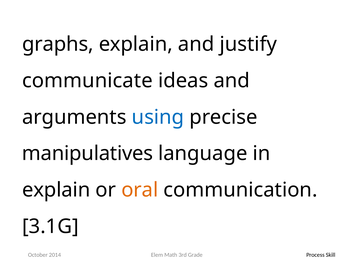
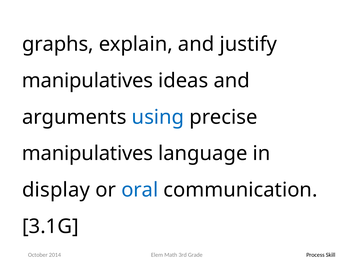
communicate at (87, 81): communicate -> manipulatives
explain at (56, 190): explain -> display
oral colour: orange -> blue
